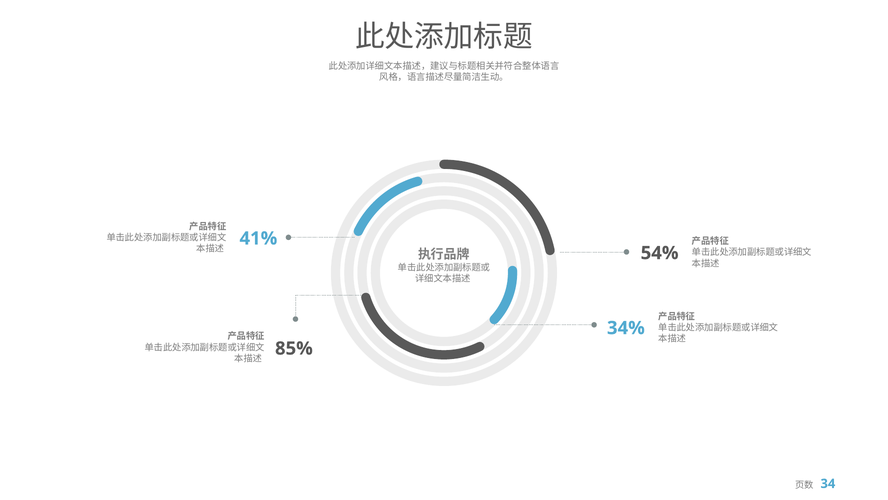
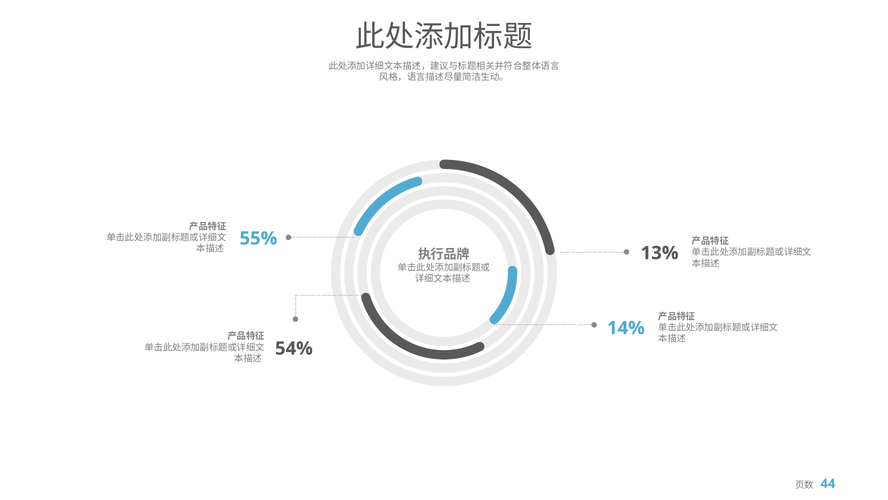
41%: 41% -> 55%
54%: 54% -> 13%
34%: 34% -> 14%
85%: 85% -> 54%
34: 34 -> 44
